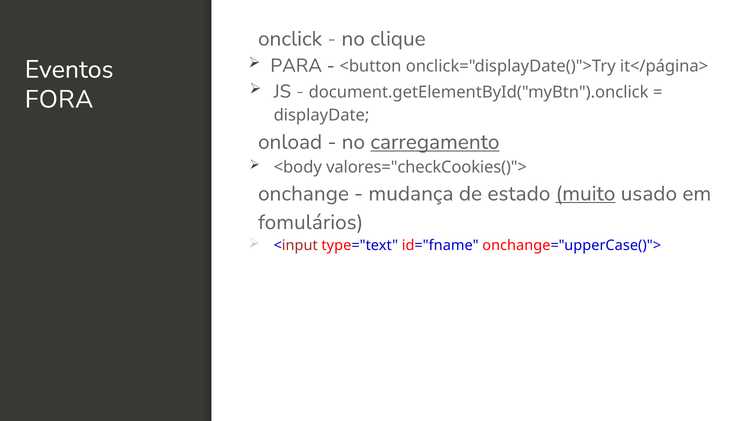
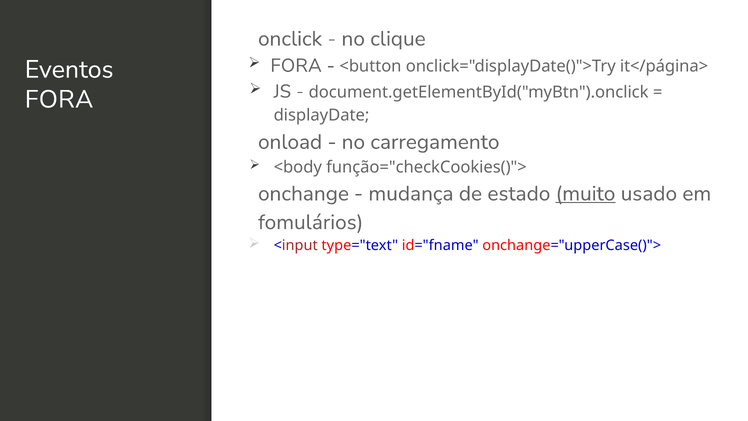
PARA at (296, 66): PARA -> FORA
carregamento underline: present -> none
valores="checkCookies()">: valores="checkCookies()"> -> função="checkCookies()">
